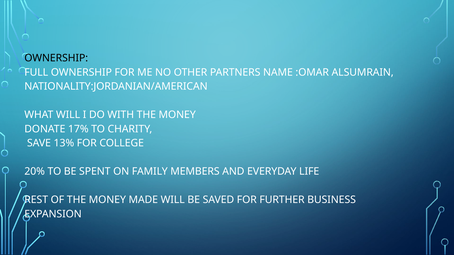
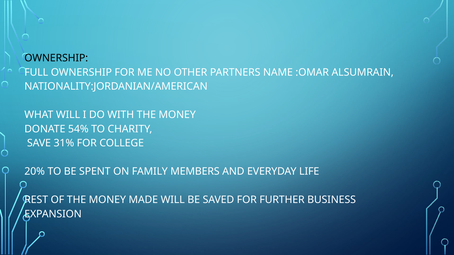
17%: 17% -> 54%
13%: 13% -> 31%
